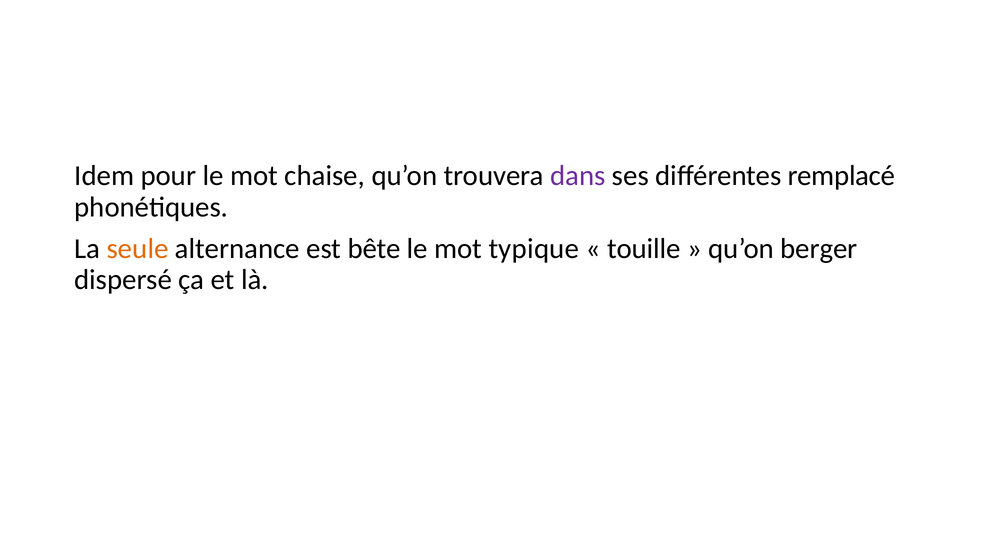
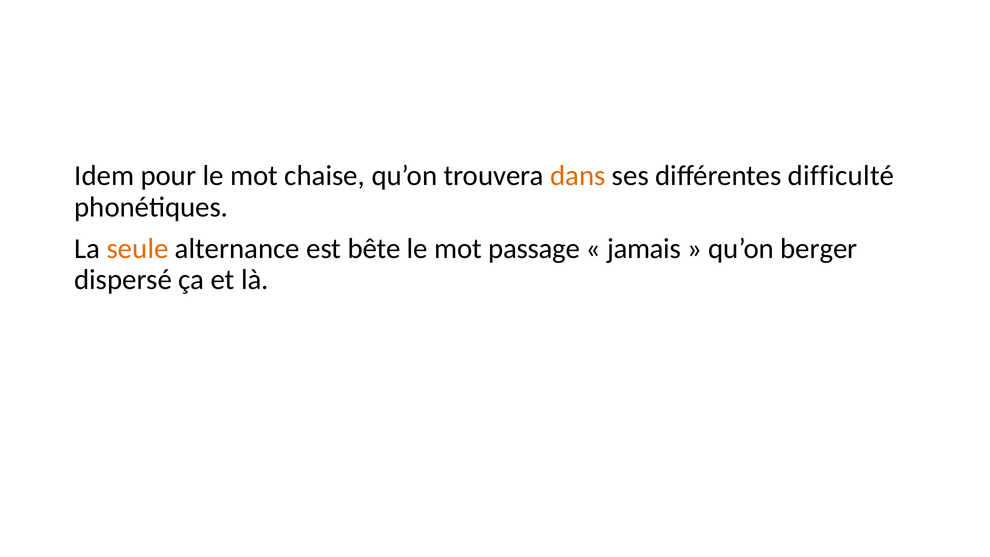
dans colour: purple -> orange
remplacé: remplacé -> difficulté
typique: typique -> passage
touille: touille -> jamais
